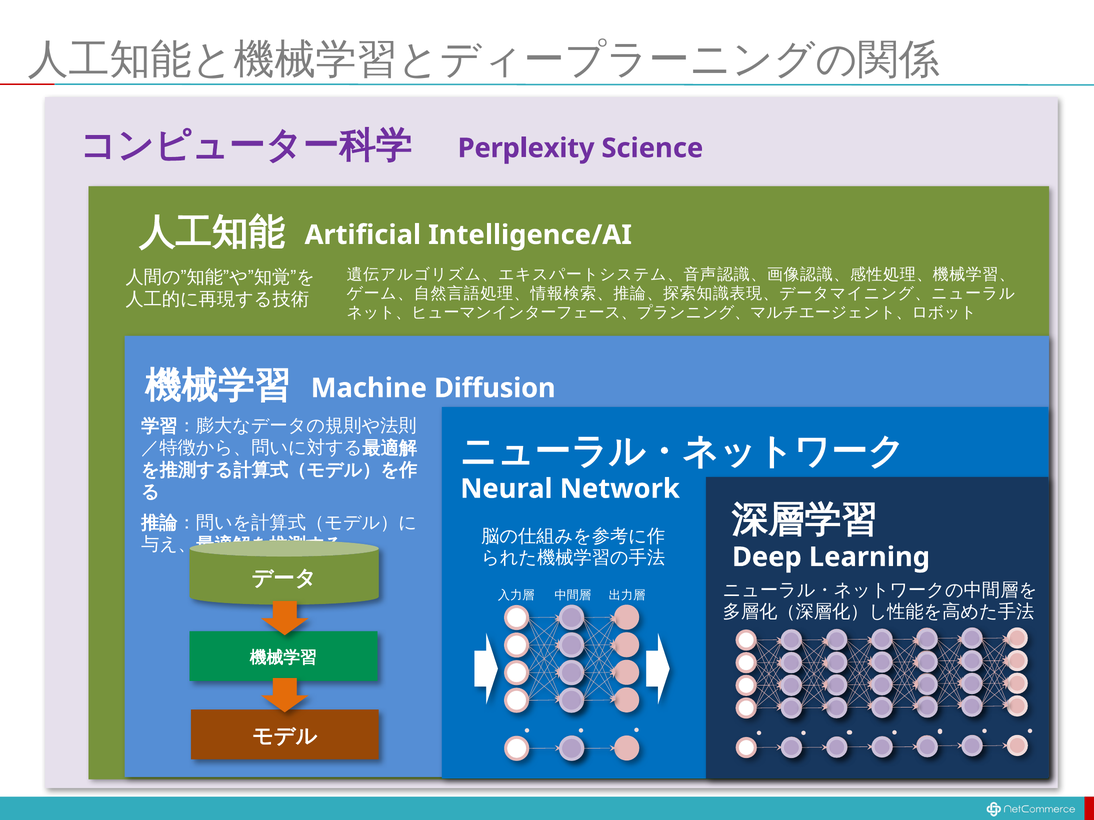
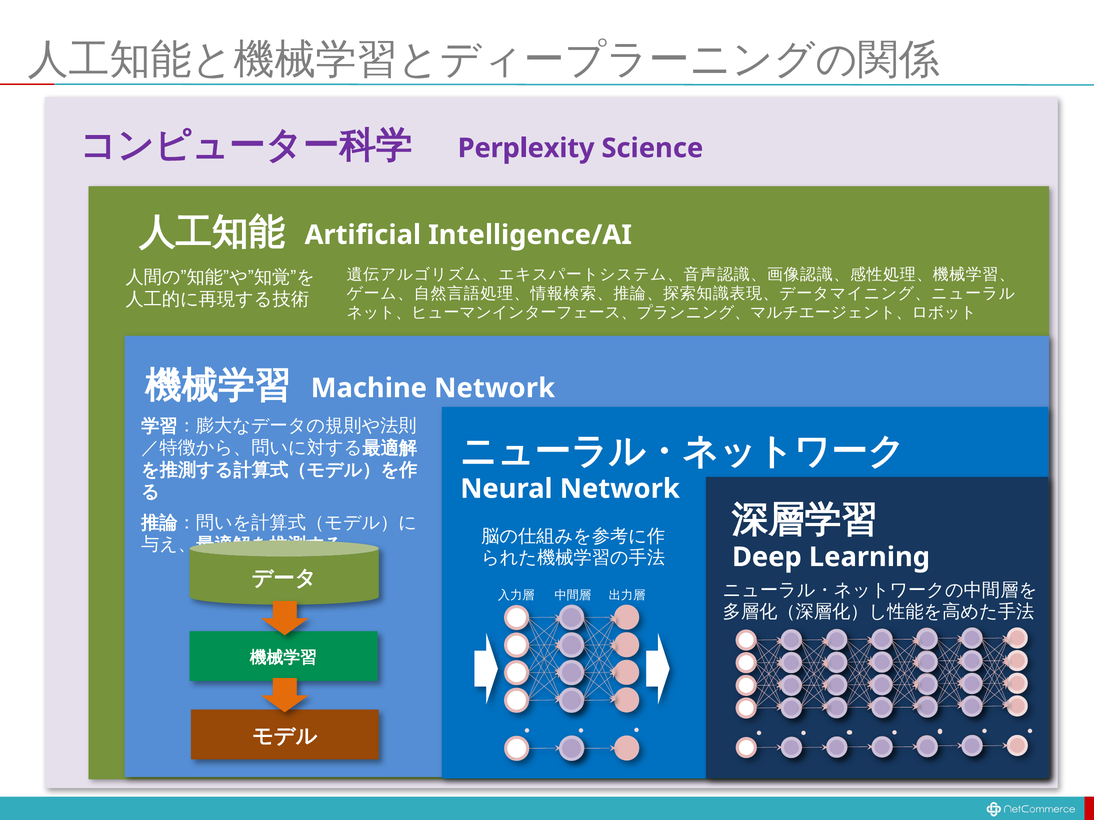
Machine Diffusion: Diffusion -> Network
